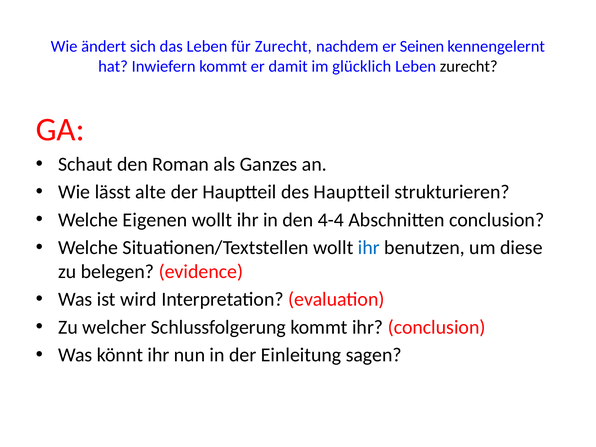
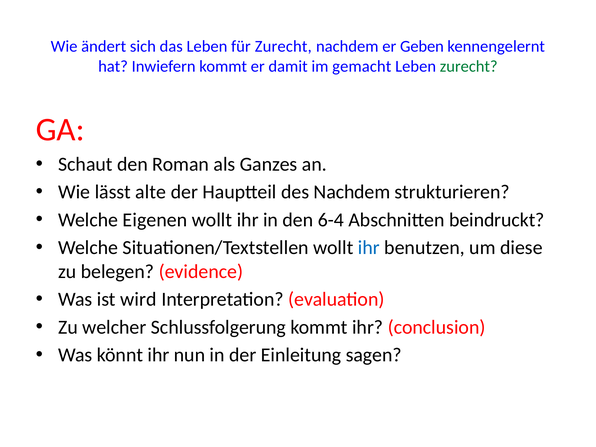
Seinen: Seinen -> Geben
glücklich: glücklich -> gemacht
zurecht at (469, 66) colour: black -> green
des Hauptteil: Hauptteil -> Nachdem
4-4: 4-4 -> 6-4
Abschnitten conclusion: conclusion -> beindruckt
